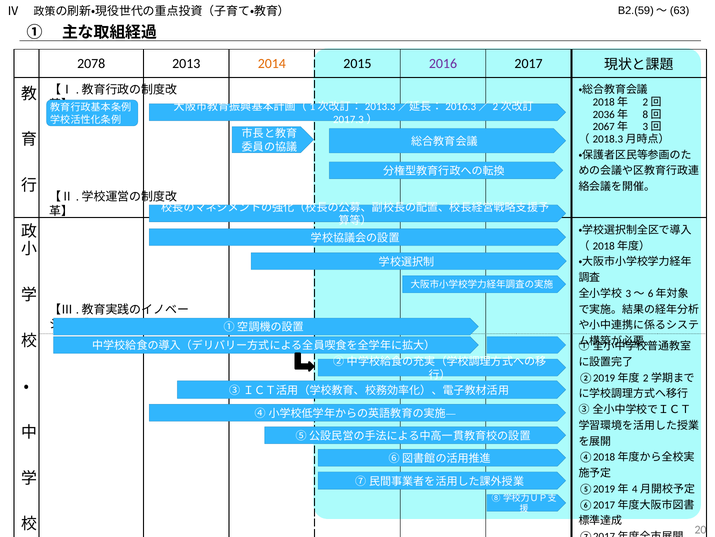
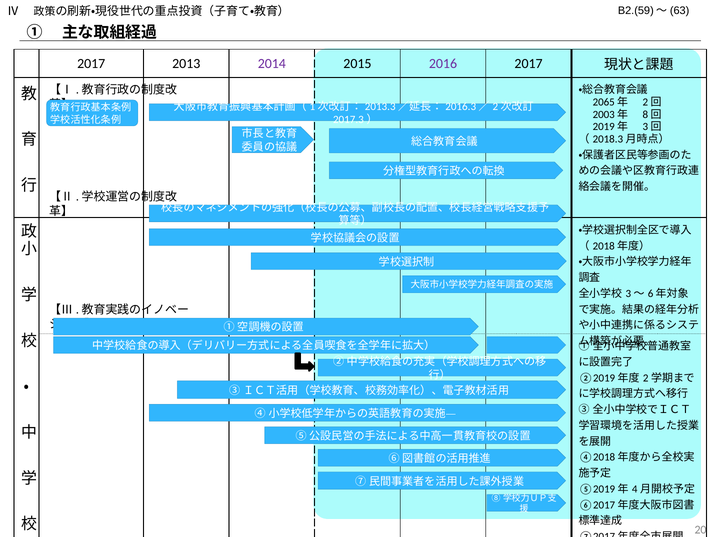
2078 at (91, 63): 2078 -> 2017
2014 colour: orange -> purple
2018 at (604, 102): 2018 -> 2065
2036: 2036 -> 2003
2067: 2067 -> 2019
